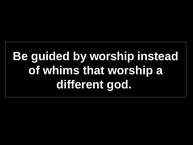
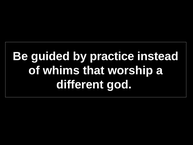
by worship: worship -> practice
